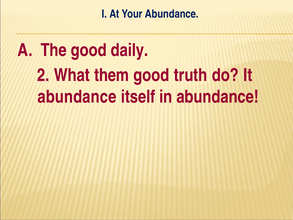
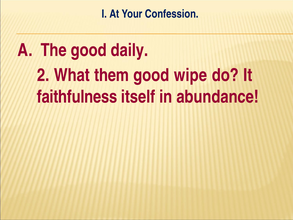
Your Abundance: Abundance -> Confession
truth: truth -> wipe
abundance at (77, 97): abundance -> faithfulness
